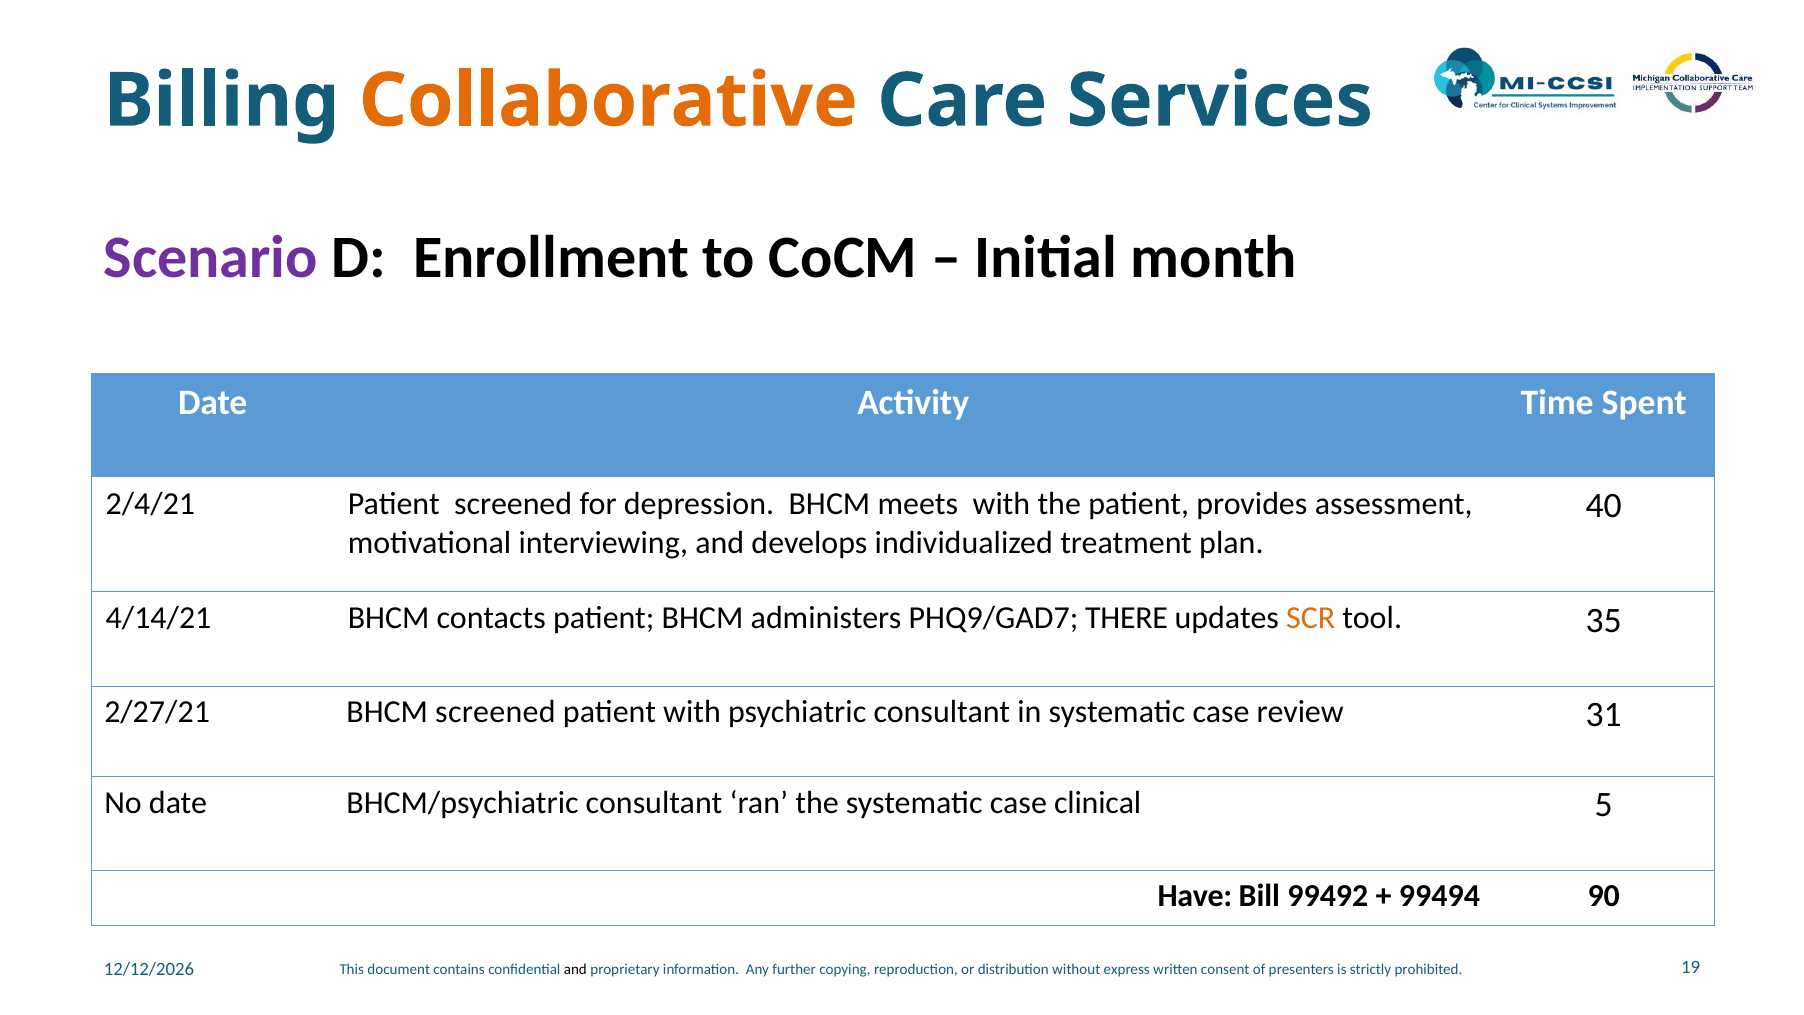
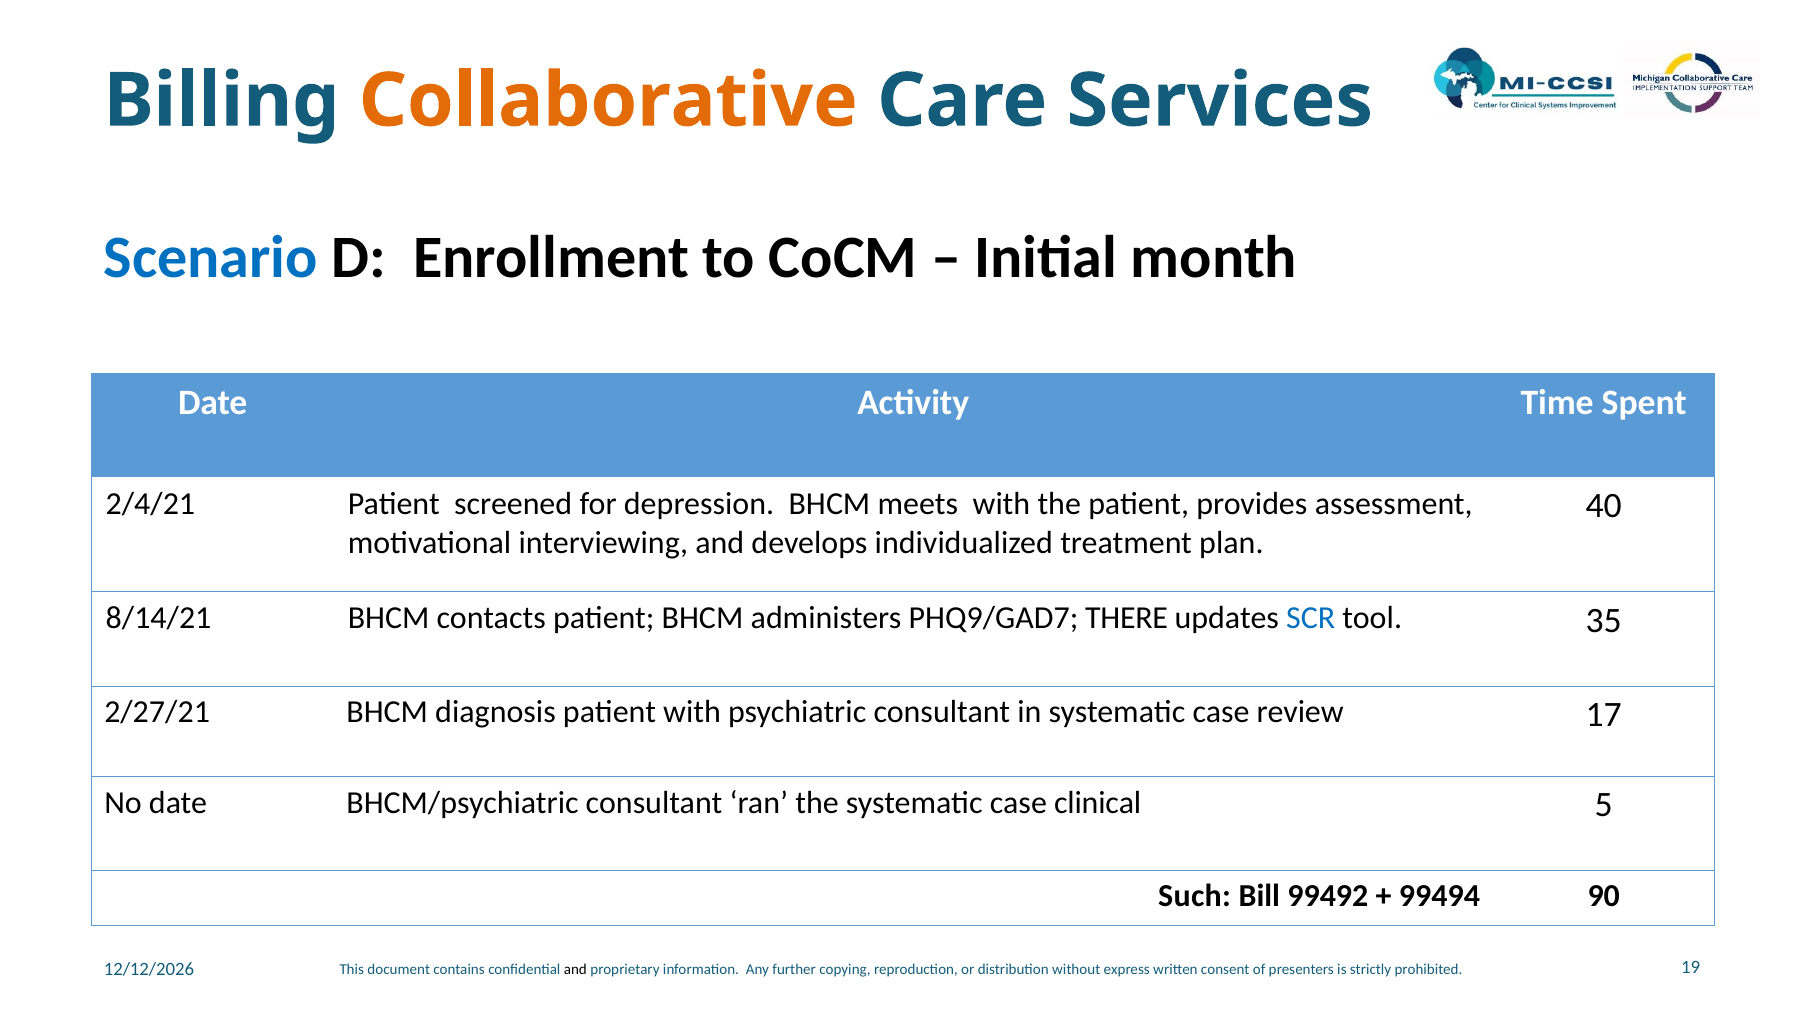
Scenario colour: purple -> blue
4/14/21: 4/14/21 -> 8/14/21
SCR colour: orange -> blue
BHCM screened: screened -> diagnosis
31: 31 -> 17
Have: Have -> Such
